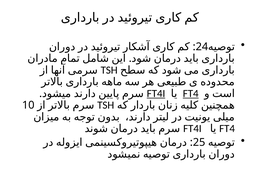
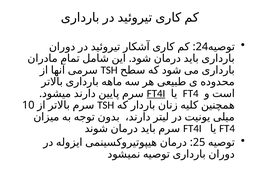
FT4 at (191, 93) underline: present -> none
